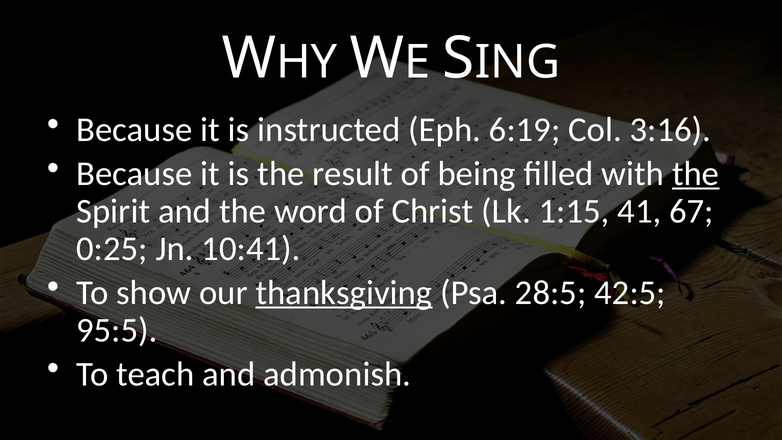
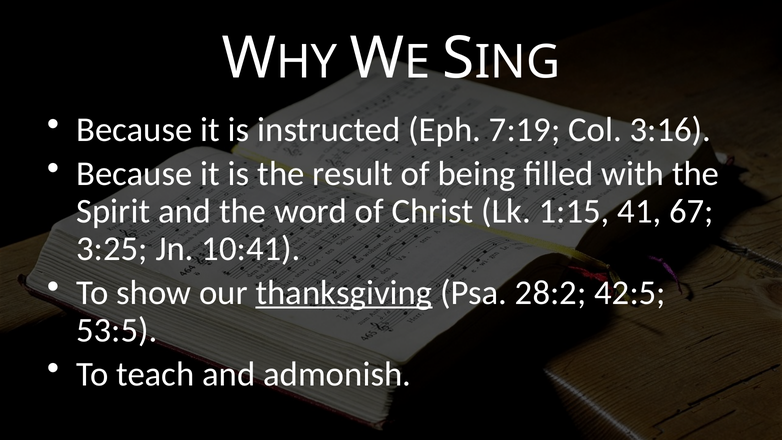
6:19: 6:19 -> 7:19
the at (696, 174) underline: present -> none
0:25: 0:25 -> 3:25
28:5: 28:5 -> 28:2
95:5: 95:5 -> 53:5
